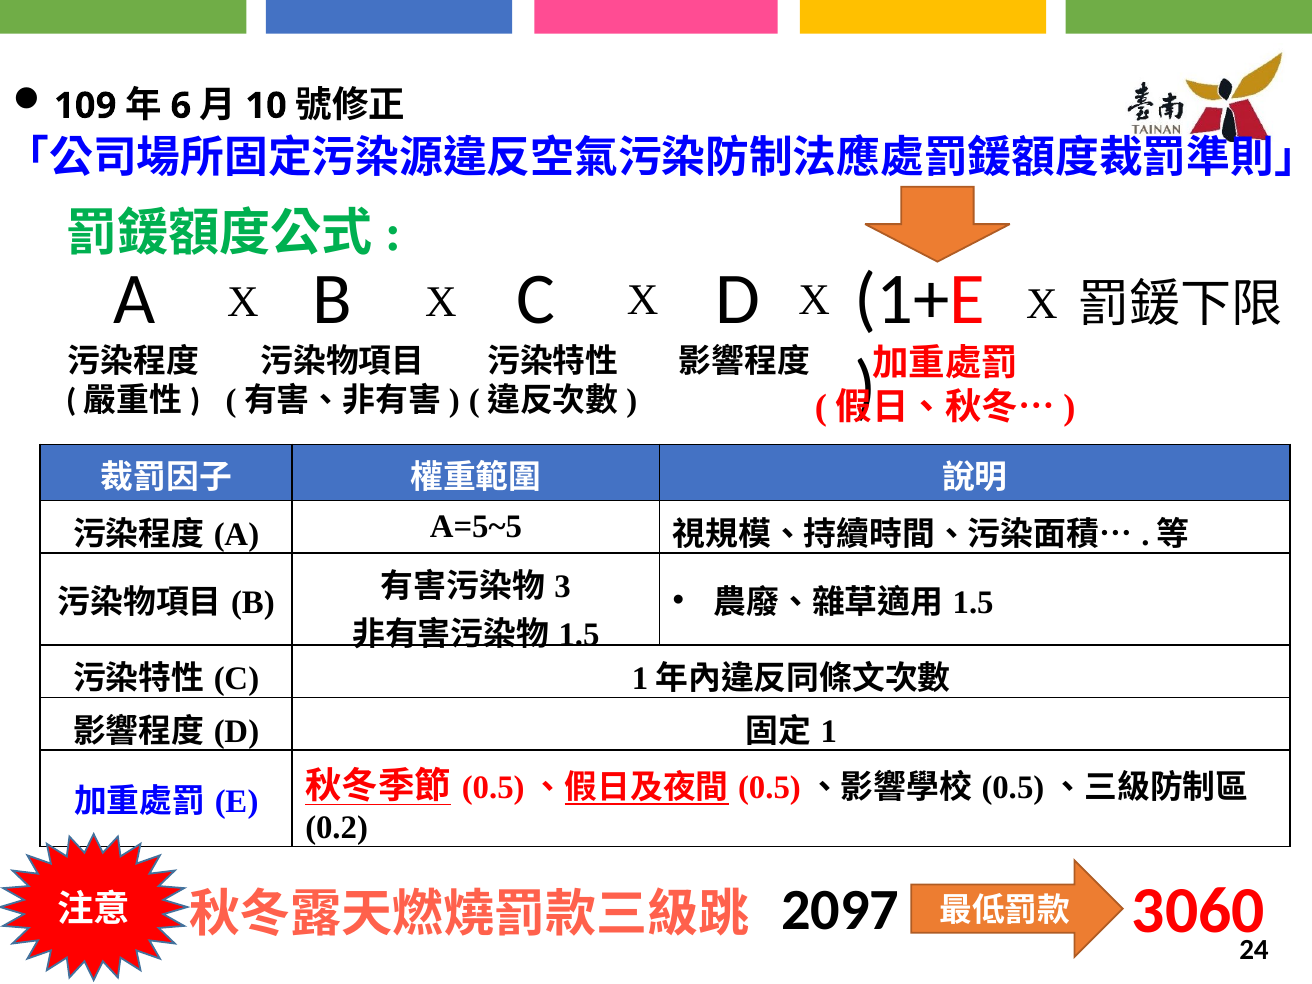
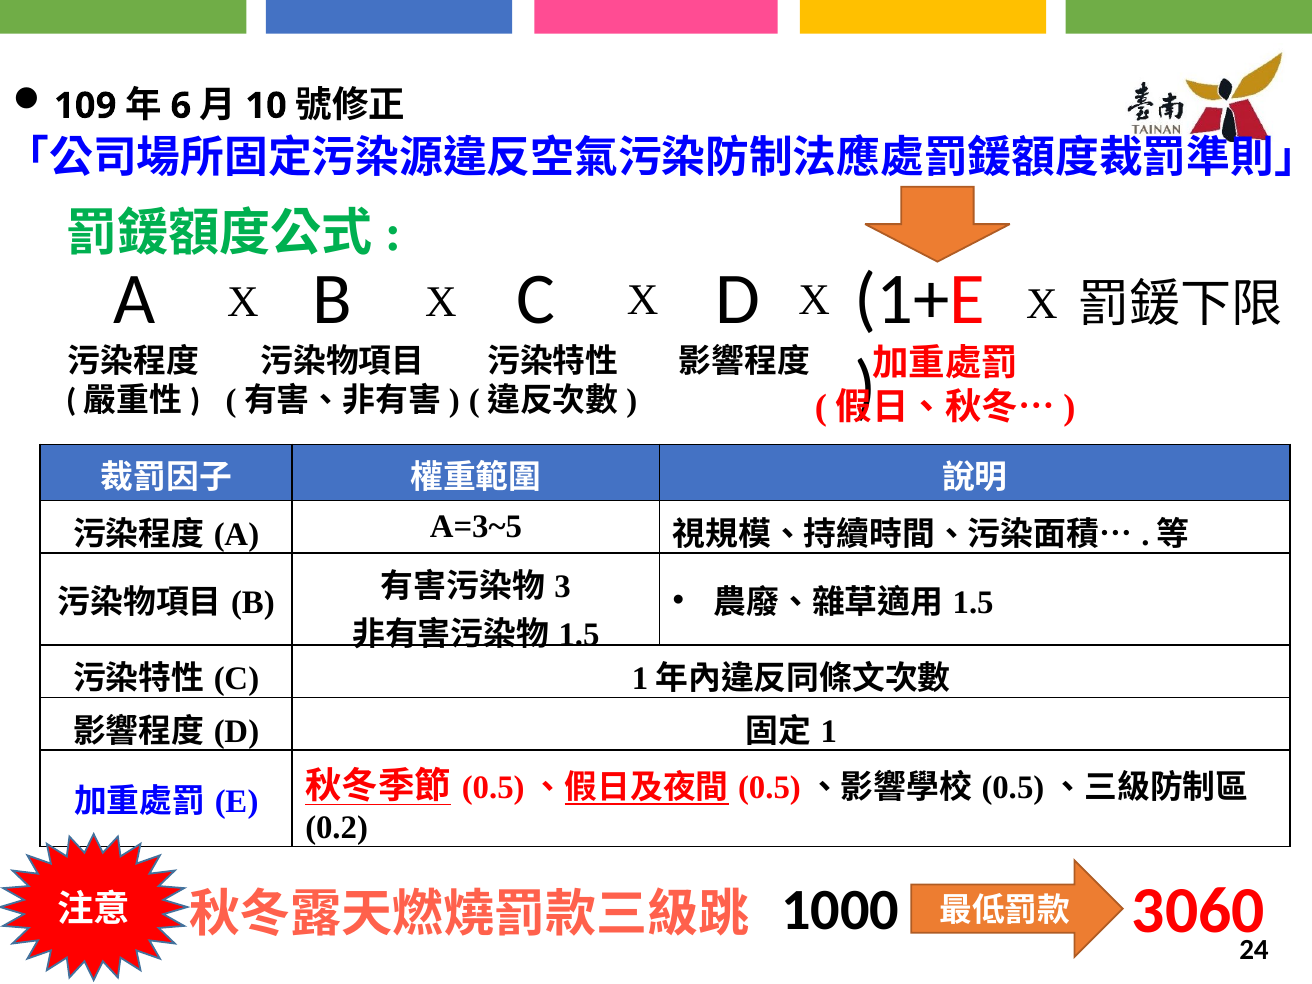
A=5~5: A=5~5 -> A=3~5
2097: 2097 -> 1000
